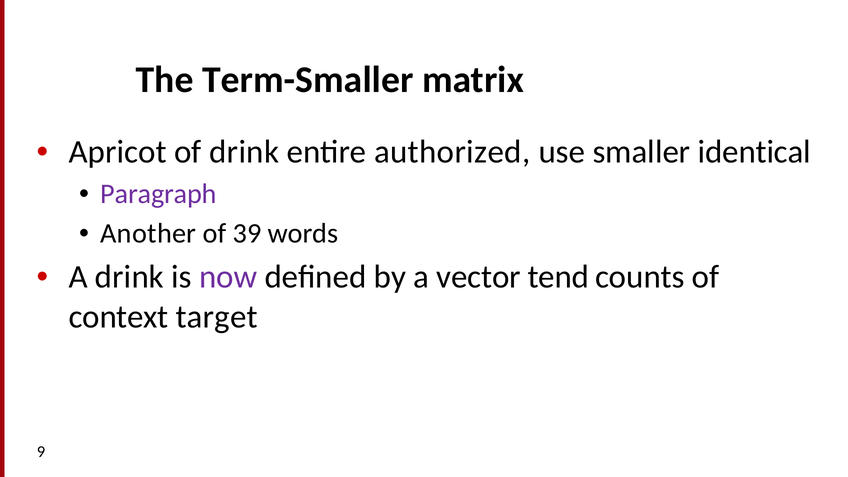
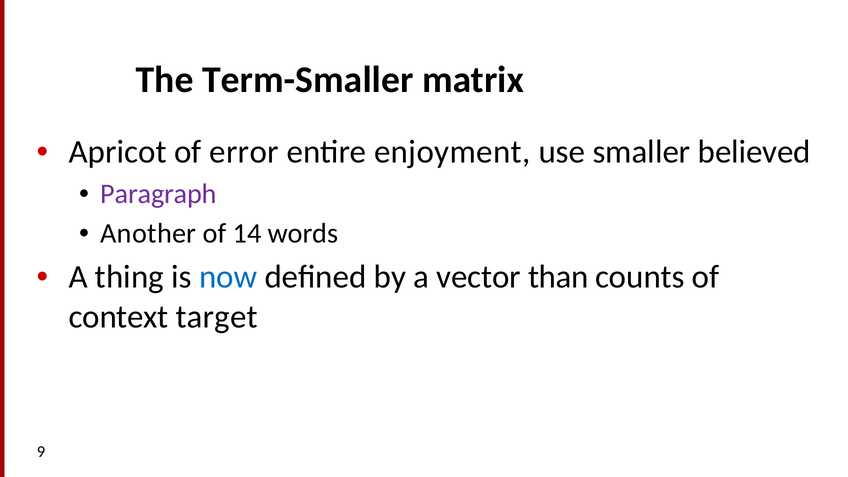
of drink: drink -> error
authorized: authorized -> enjoyment
identical: identical -> believed
39: 39 -> 14
A drink: drink -> thing
now colour: purple -> blue
tend: tend -> than
